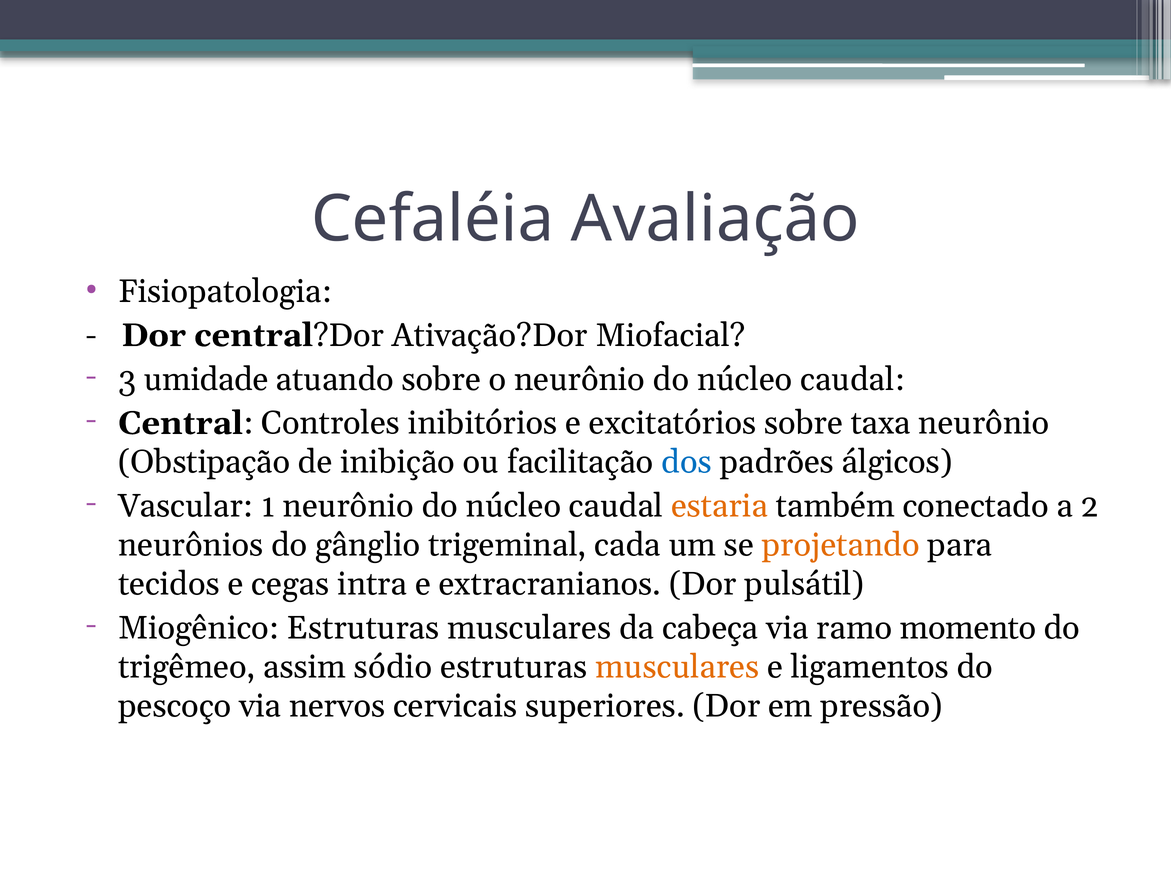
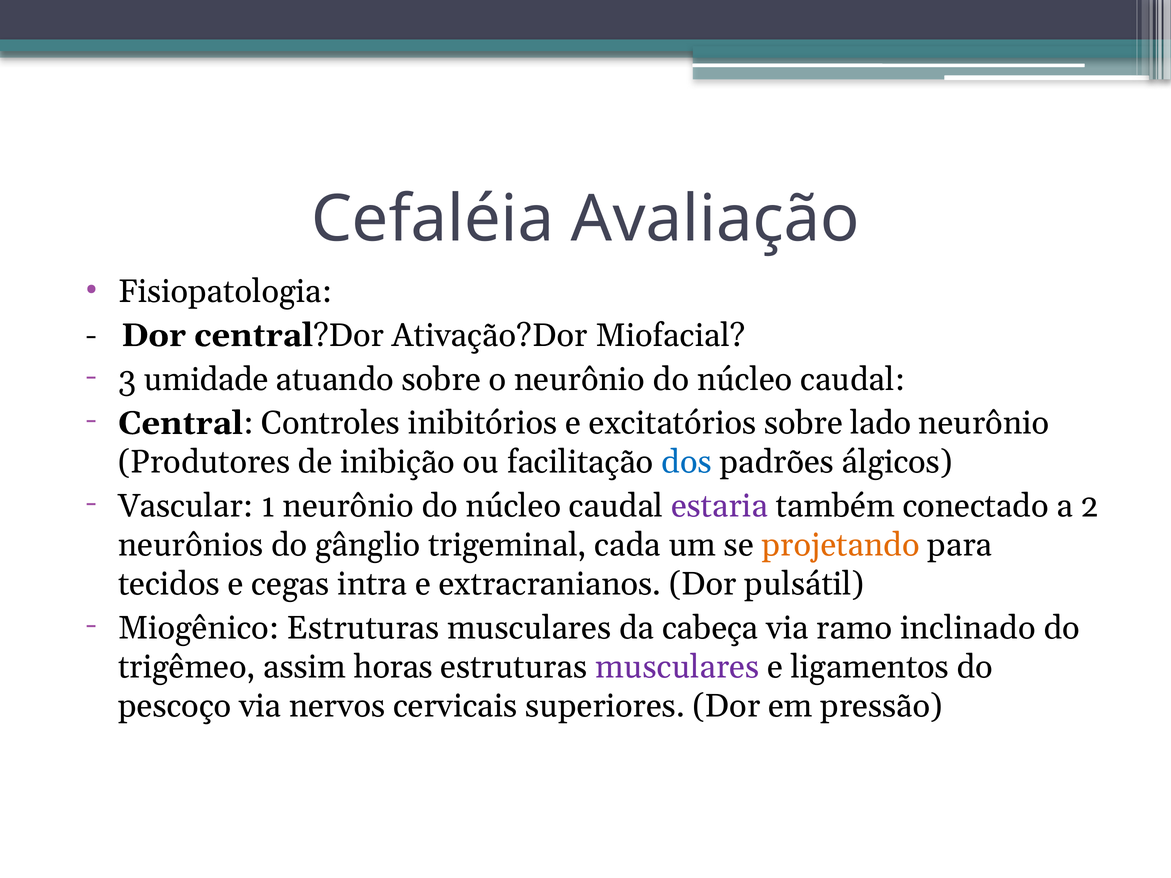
taxa: taxa -> lado
Obstipação: Obstipação -> Produtores
estaria colour: orange -> purple
momento: momento -> inclinado
sódio: sódio -> horas
musculares at (677, 667) colour: orange -> purple
